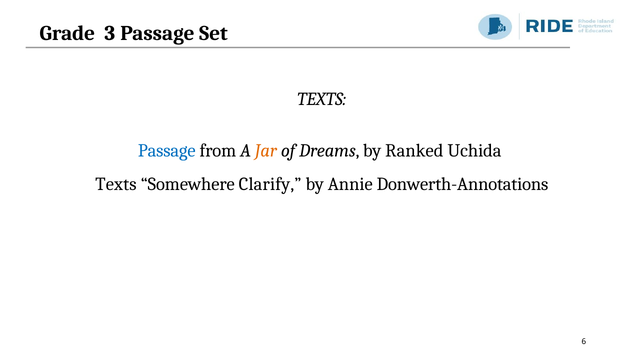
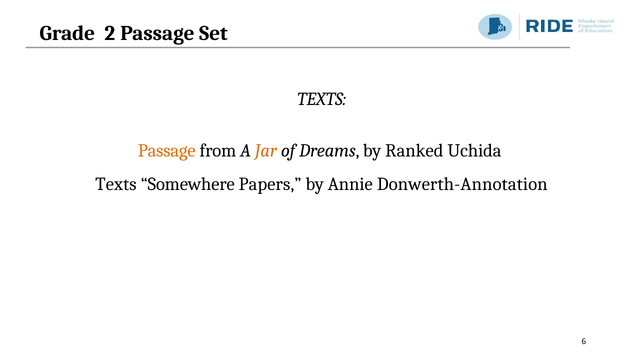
3: 3 -> 2
Passage at (167, 151) colour: blue -> orange
Clarify: Clarify -> Papers
Donwerth-Annotations: Donwerth-Annotations -> Donwerth-Annotation
